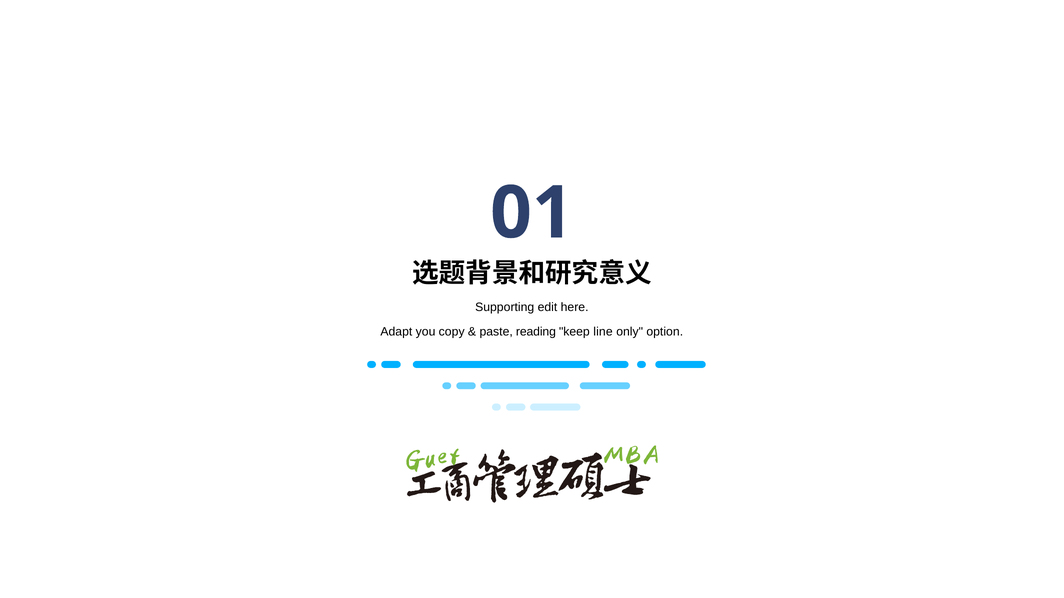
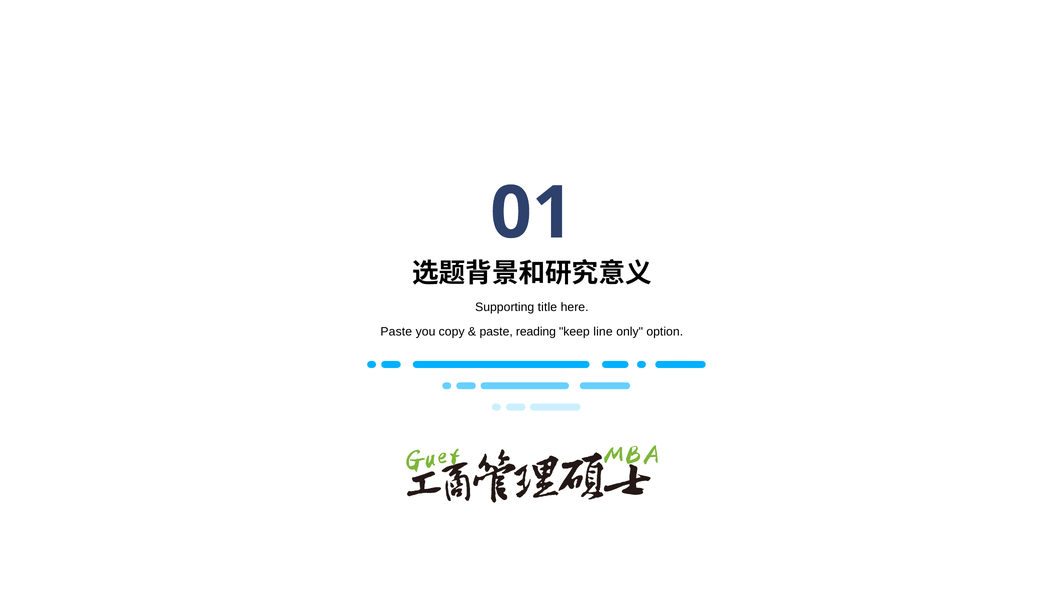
edit: edit -> title
Adapt at (396, 332): Adapt -> Paste
